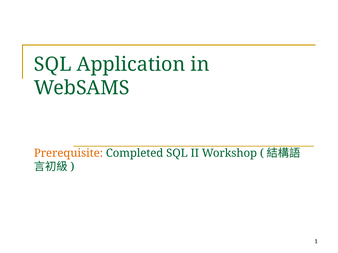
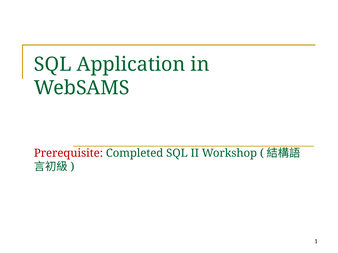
Prerequisite colour: orange -> red
